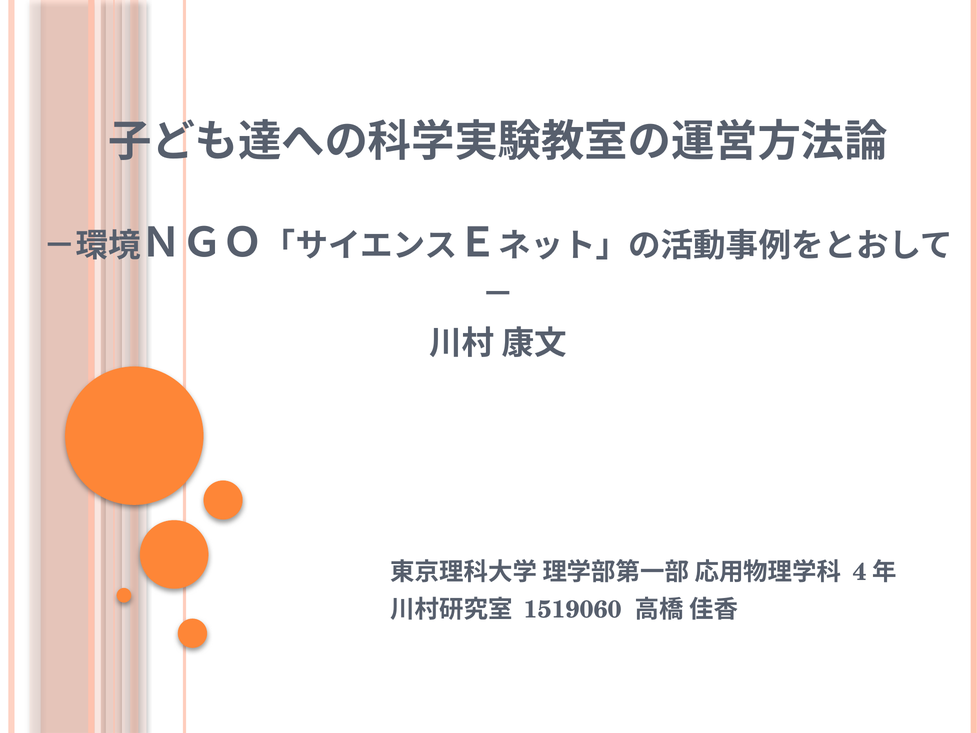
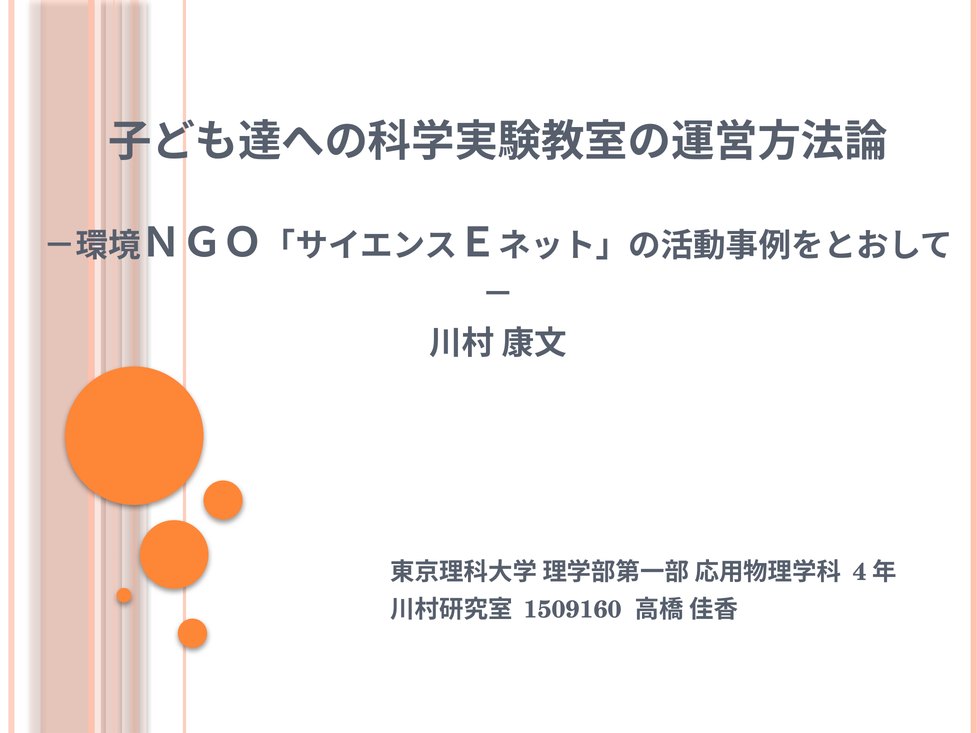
1519060: 1519060 -> 1509160
